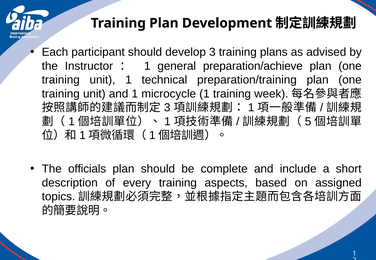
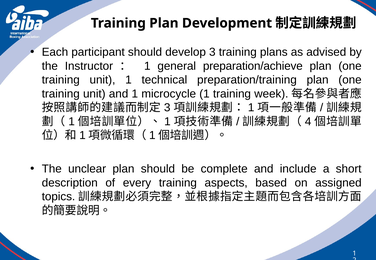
5: 5 -> 4
officials: officials -> unclear
